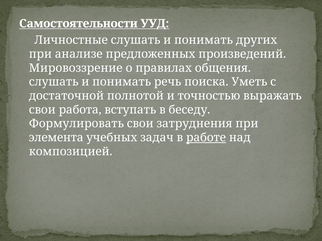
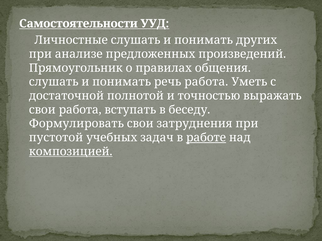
Мировоззрение: Мировоззрение -> Прямоугольник
речь поиска: поиска -> работа
элемента: элемента -> пустотой
композицией underline: none -> present
